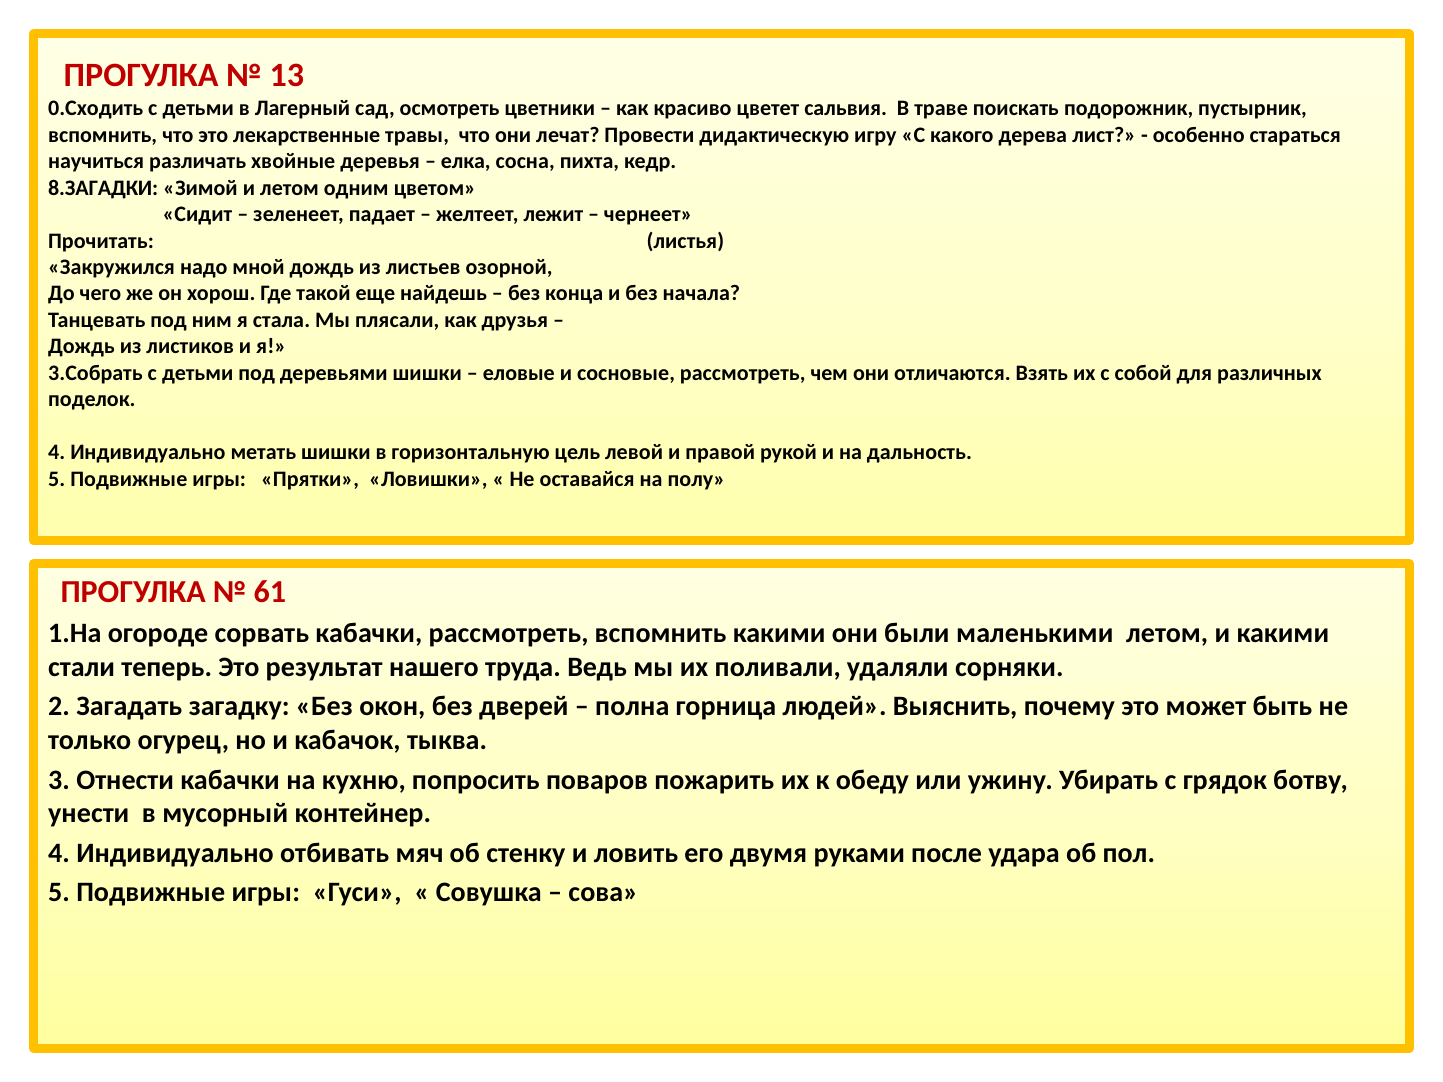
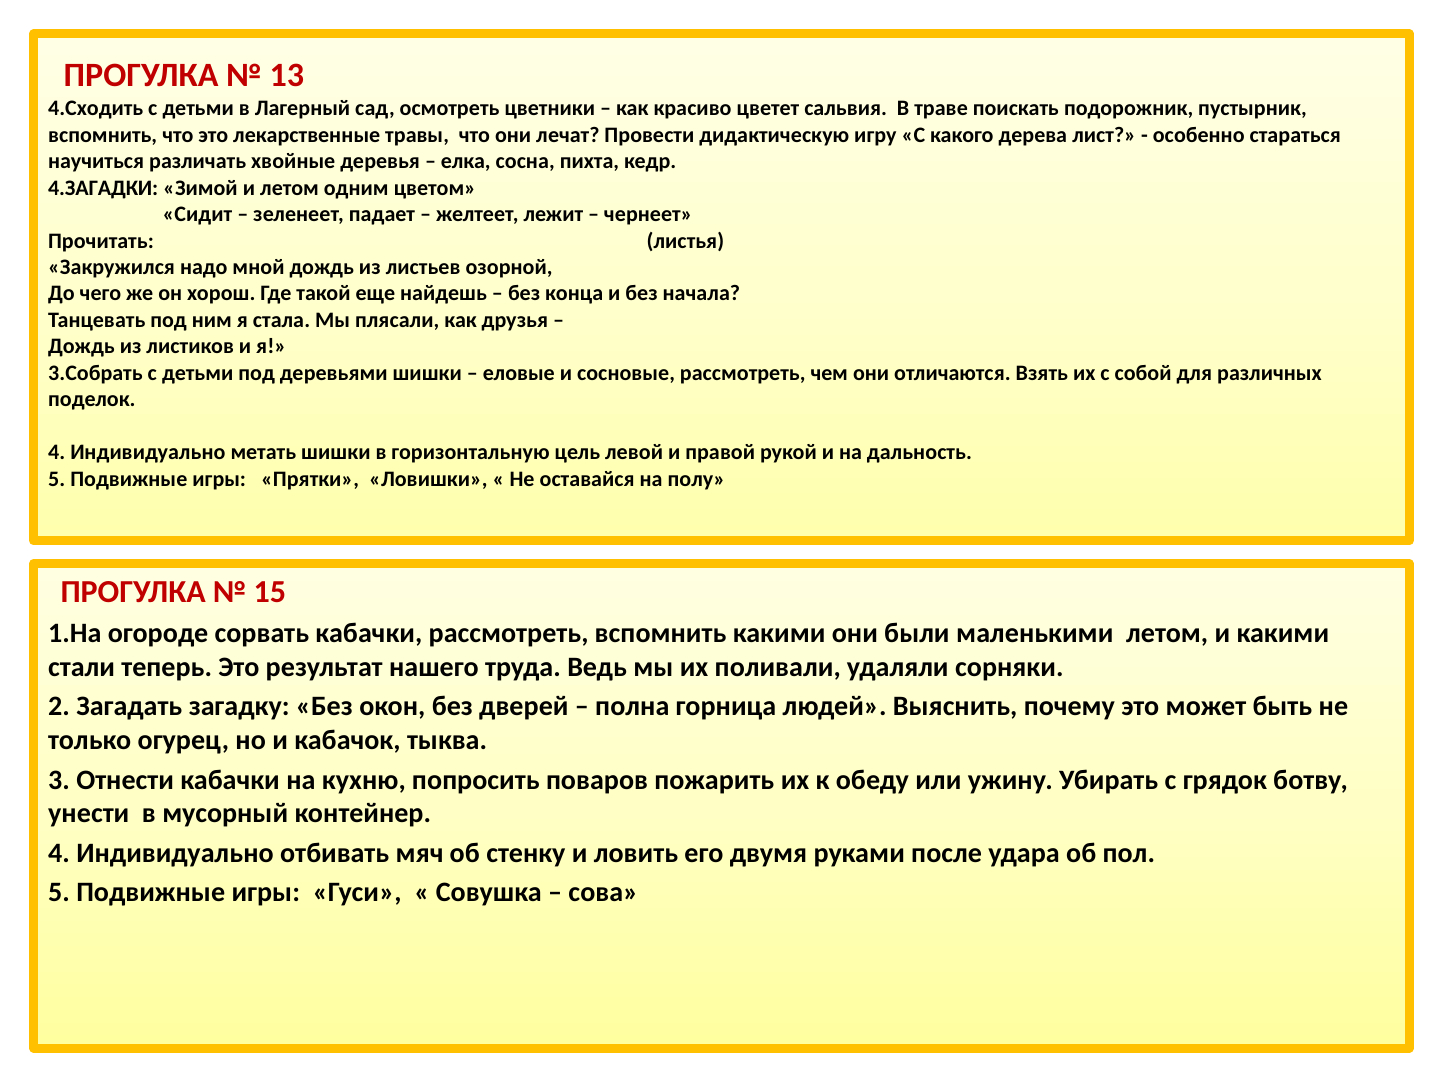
0.Сходить: 0.Сходить -> 4.Сходить
8.ЗАГАДКИ: 8.ЗАГАДКИ -> 4.ЗАГАДКИ
61: 61 -> 15
